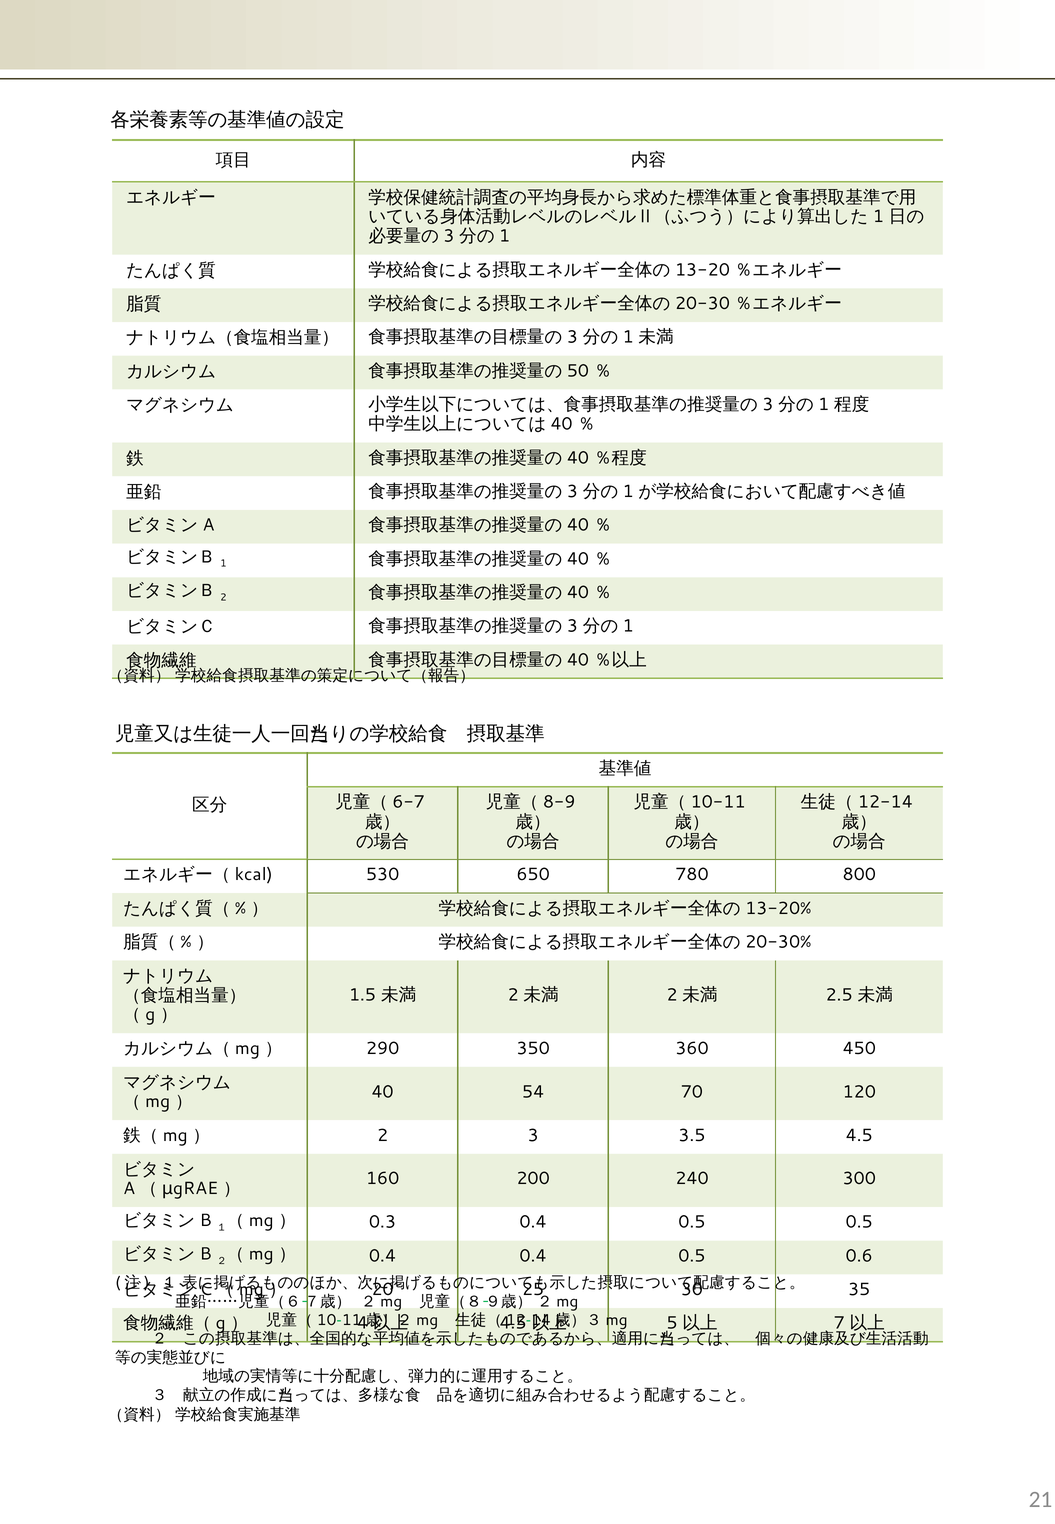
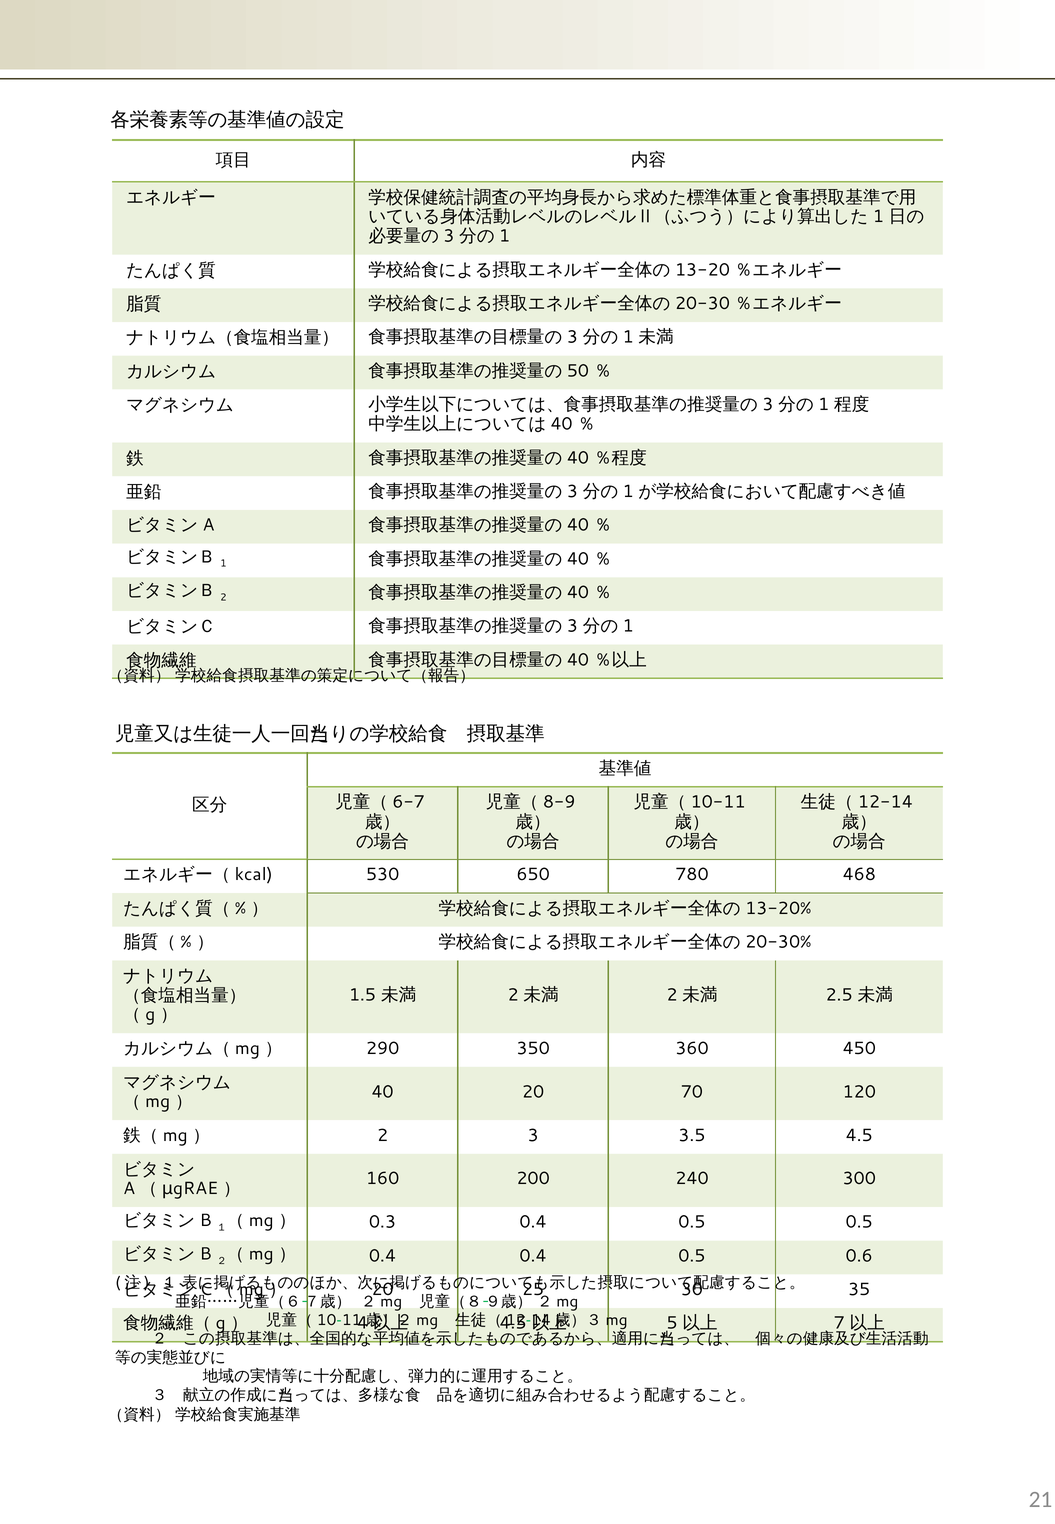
800: 800 -> 468
40 54: 54 -> 20
